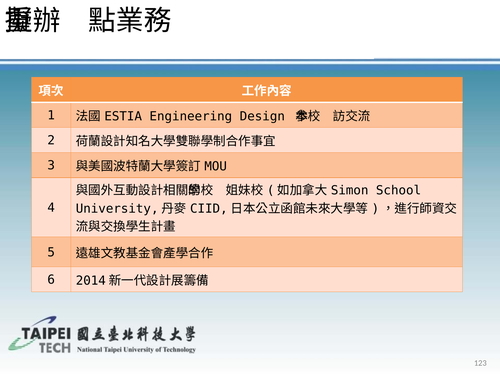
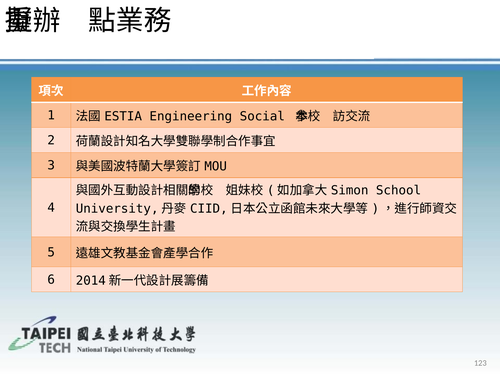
Design: Design -> Social
